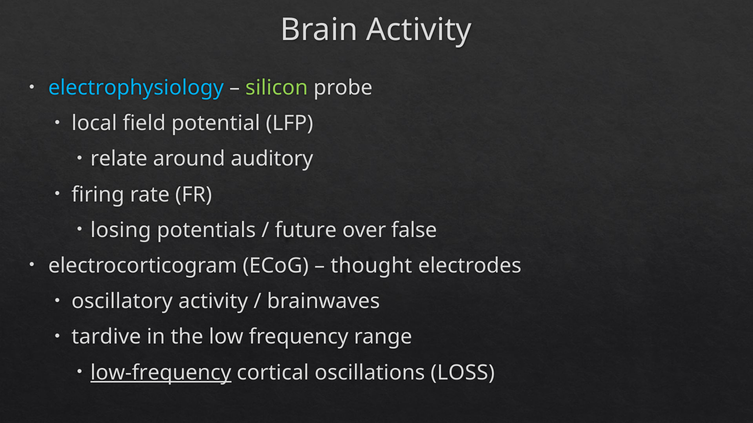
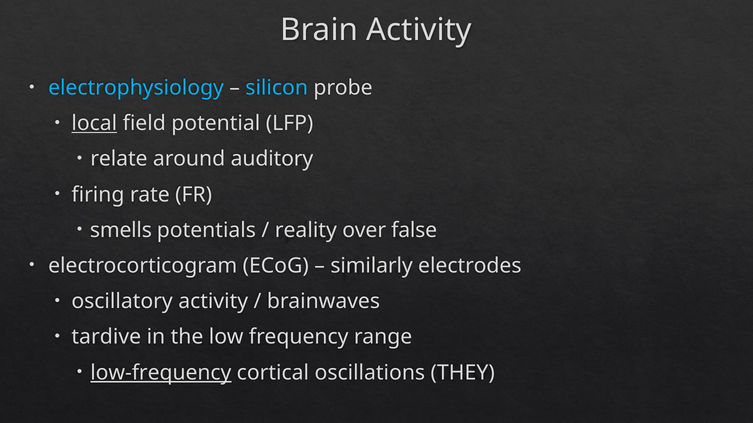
silicon colour: light green -> light blue
local underline: none -> present
losing: losing -> smells
future: future -> reality
thought: thought -> similarly
LOSS: LOSS -> THEY
